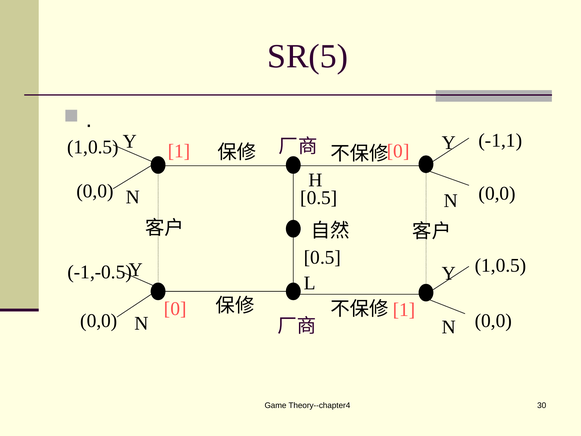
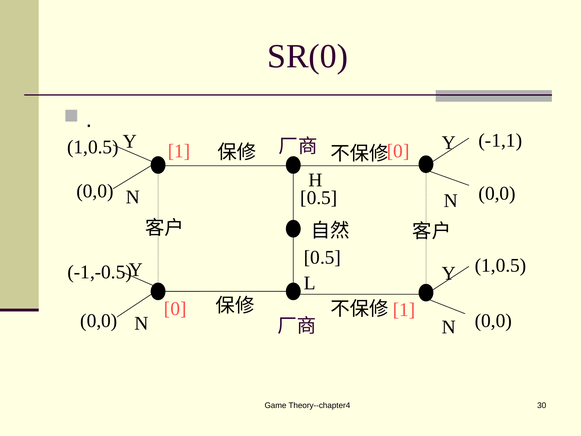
SR(5: SR(5 -> SR(0
